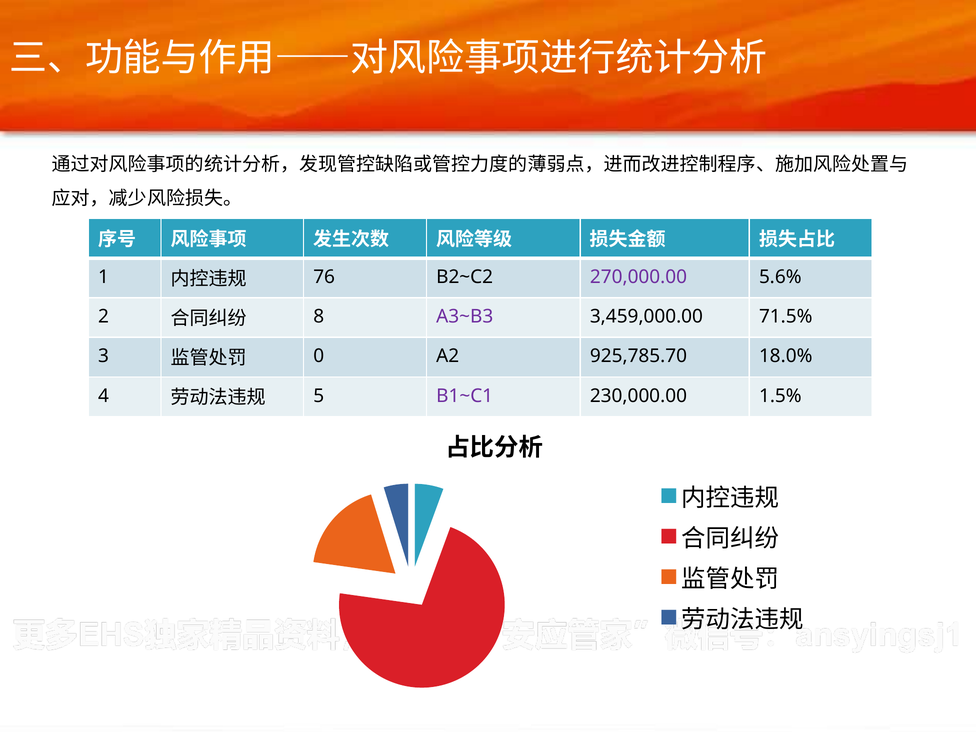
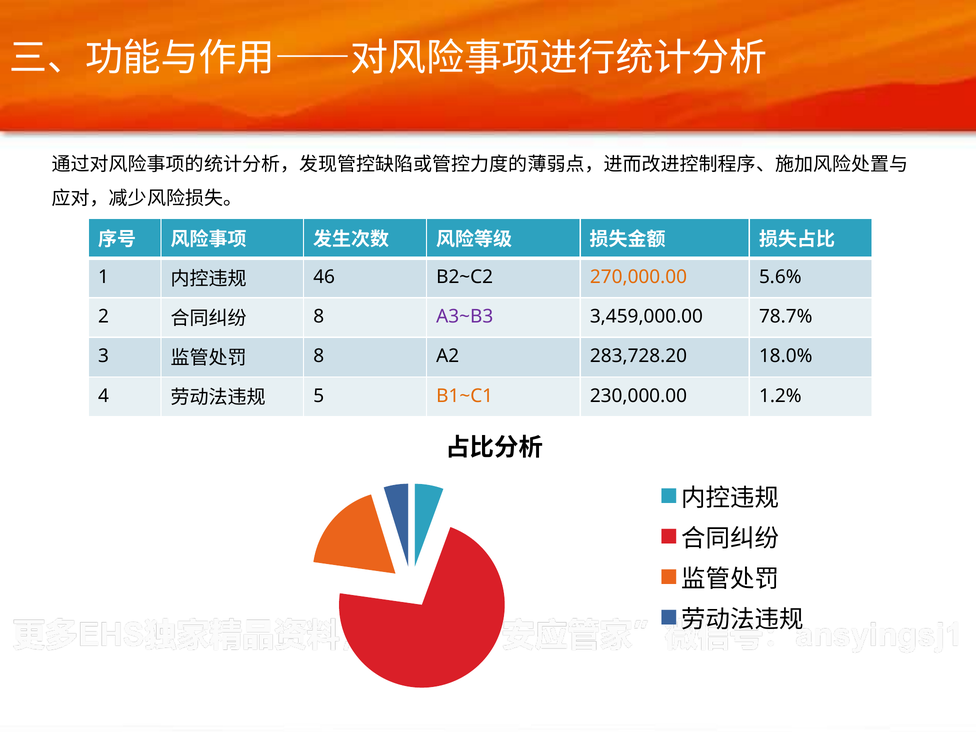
76: 76 -> 46
270,000.00 colour: purple -> orange
71.5%: 71.5% -> 78.7%
0 at (319, 356): 0 -> 8
925,785.70: 925,785.70 -> 283,728.20
B1~C1 colour: purple -> orange
1.5%: 1.5% -> 1.2%
